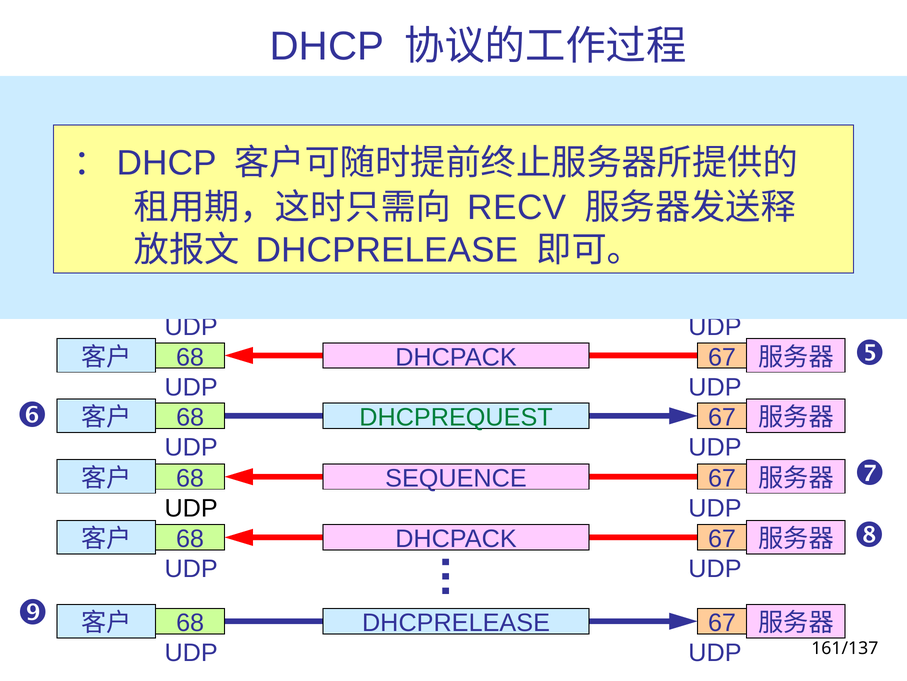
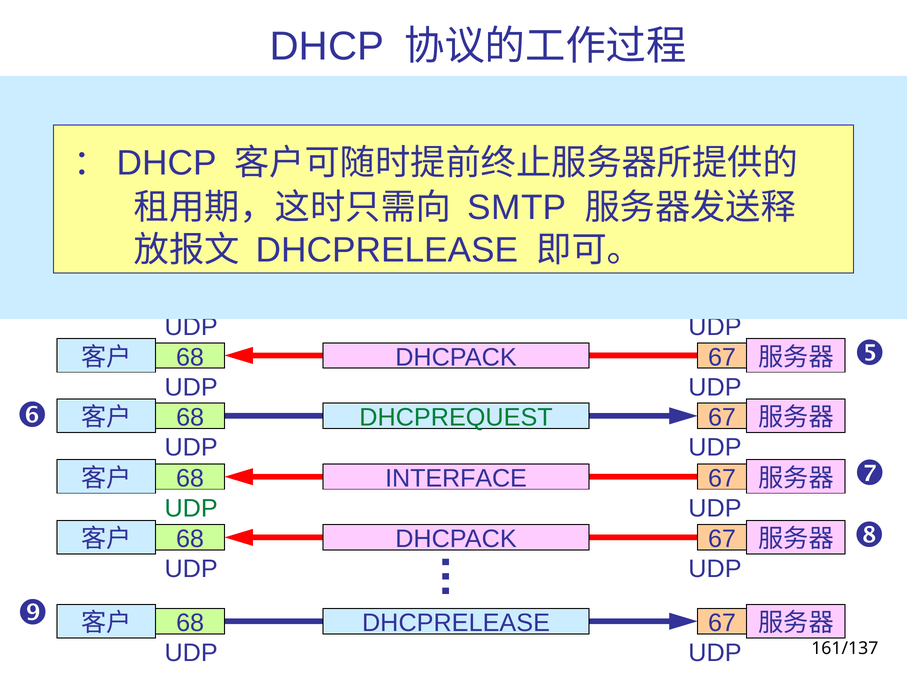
RECV: RECV -> SMTP
SEQUENCE: SEQUENCE -> INTERFACE
UDP at (191, 508) colour: black -> green
